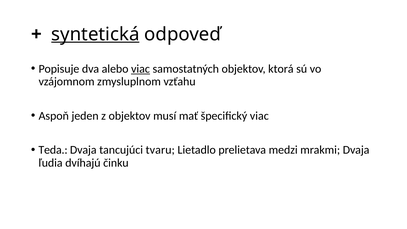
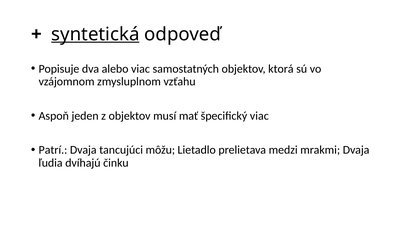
viac at (141, 69) underline: present -> none
Teda: Teda -> Patrí
tvaru: tvaru -> môžu
